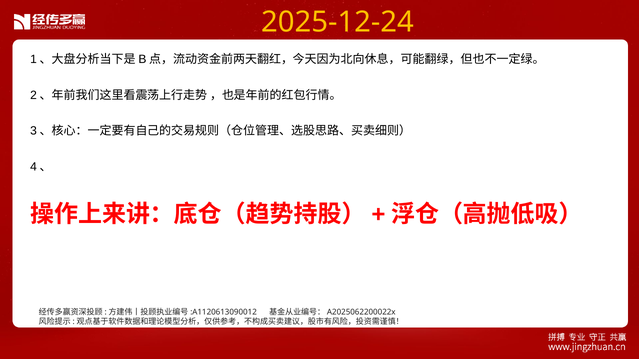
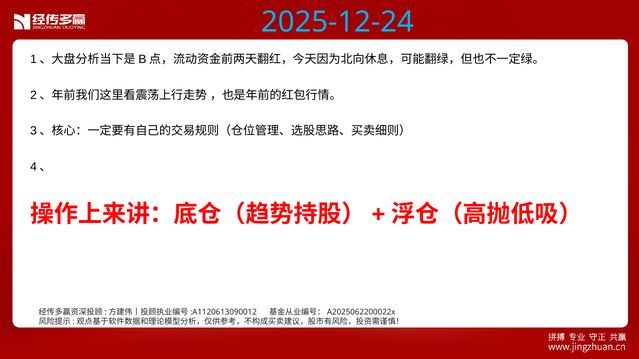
2025-12-24 colour: yellow -> light blue
